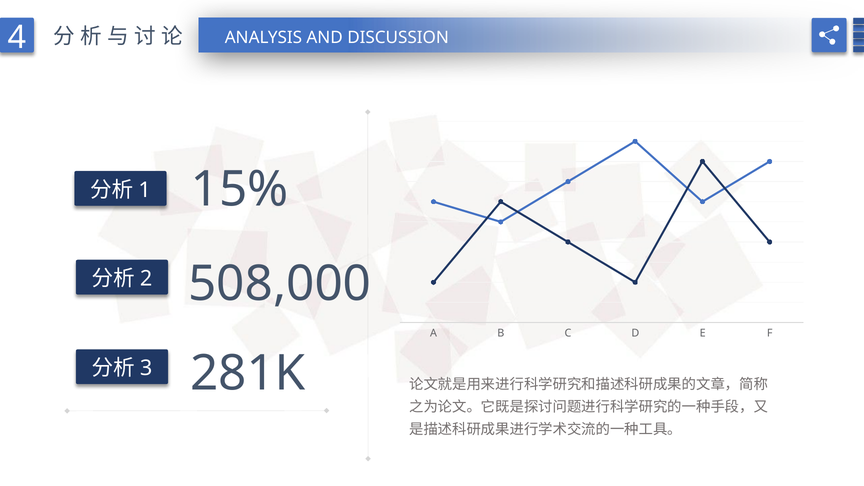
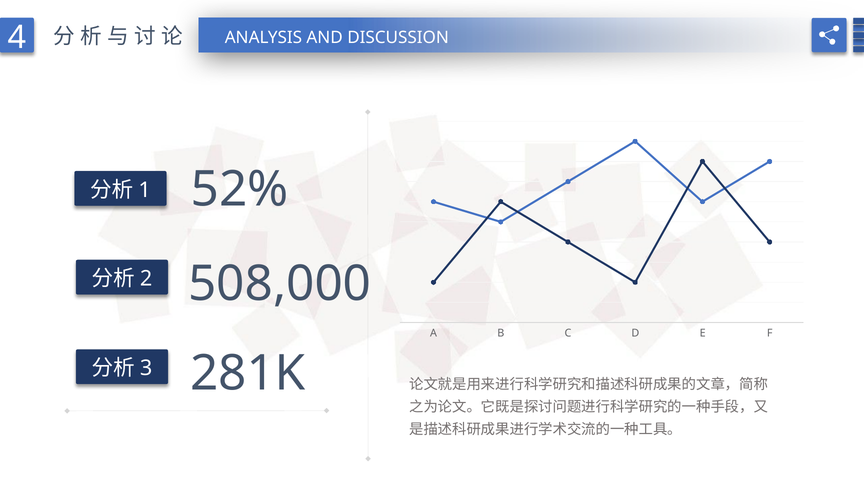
15%: 15% -> 52%
